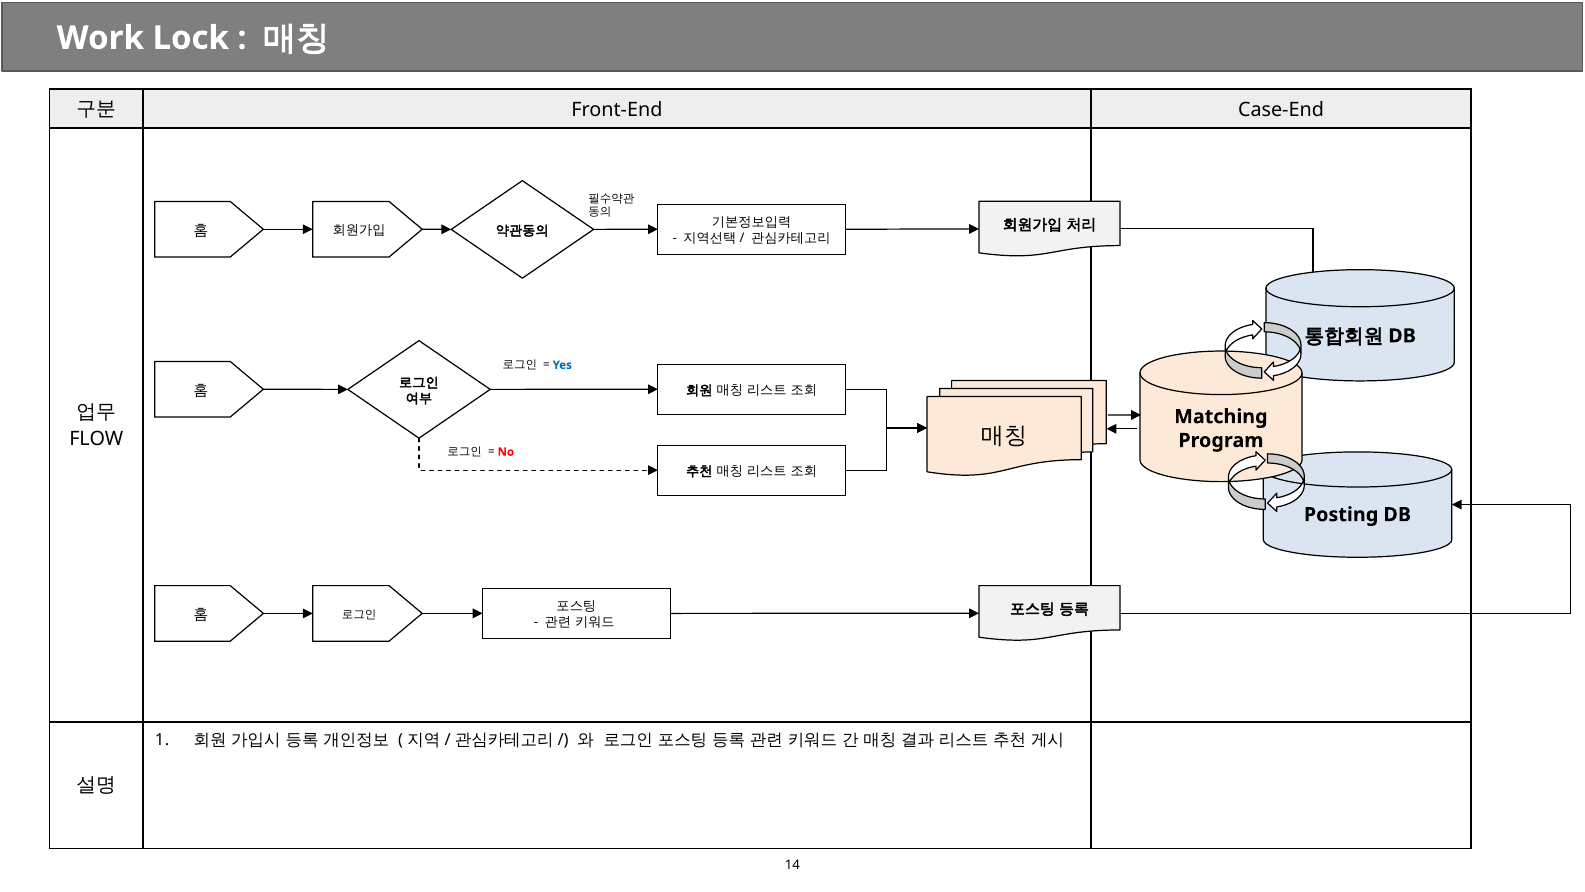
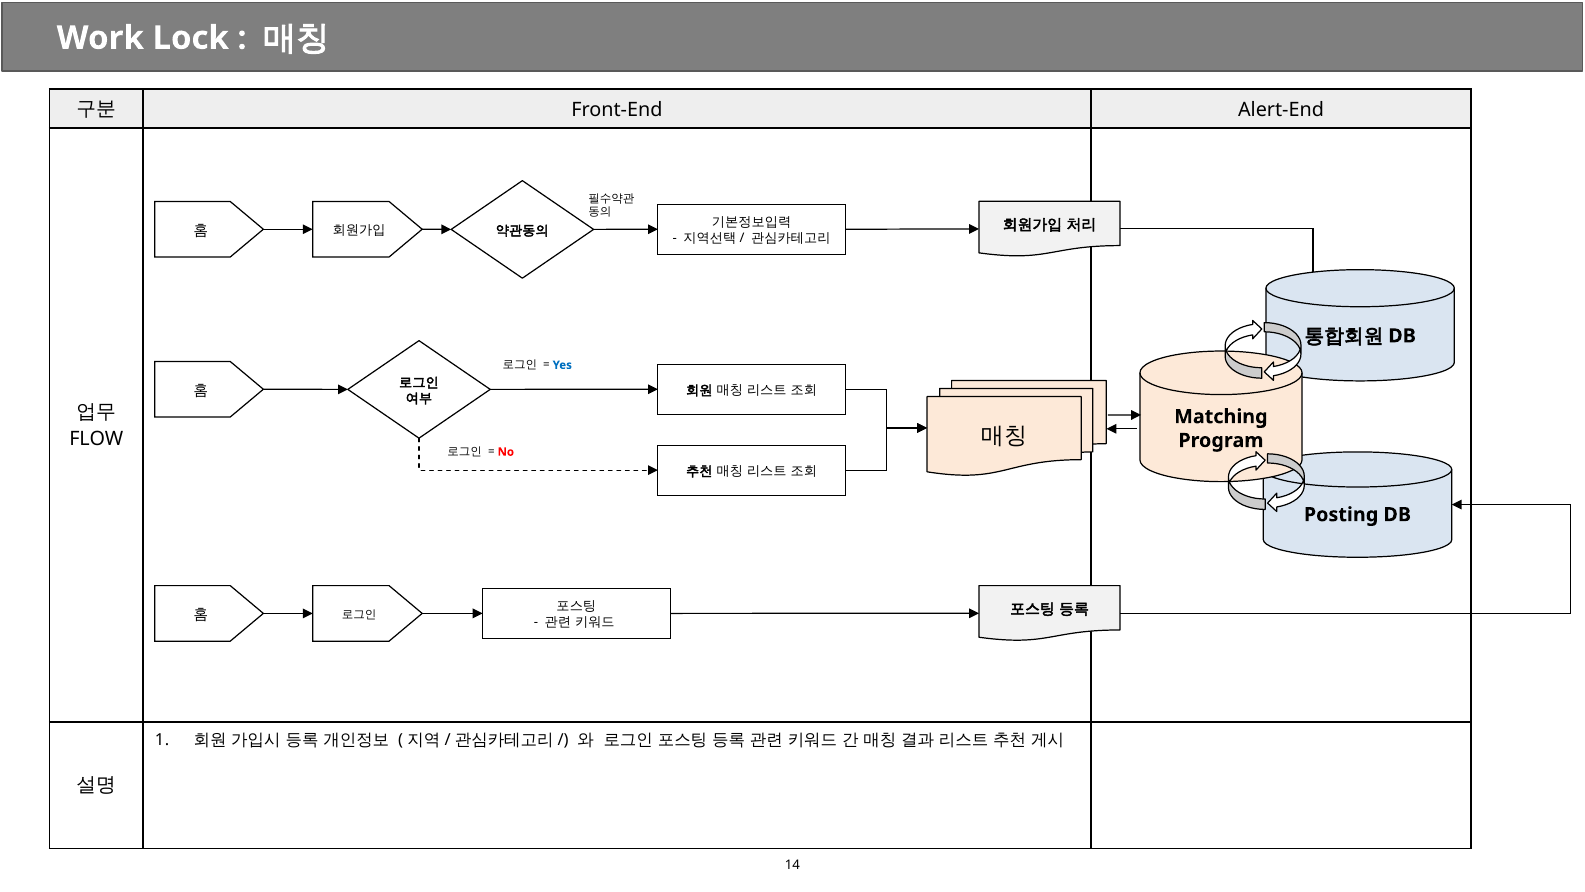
Case-End: Case-End -> Alert-End
